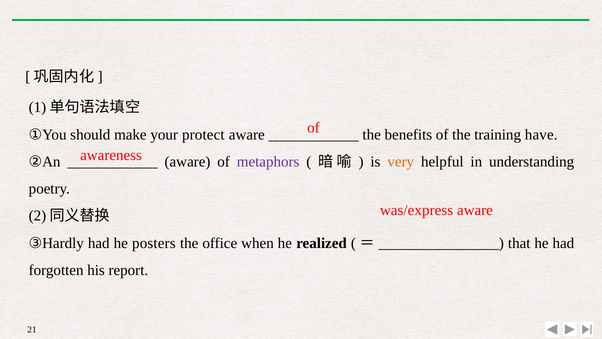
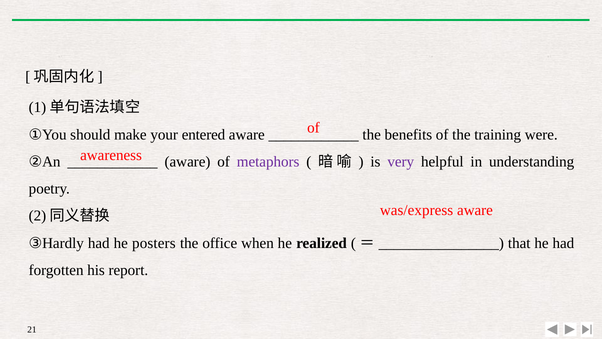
protect: protect -> entered
have: have -> were
very colour: orange -> purple
